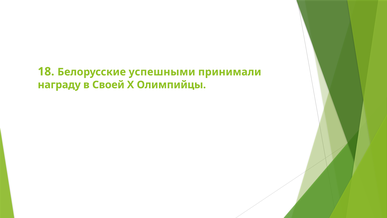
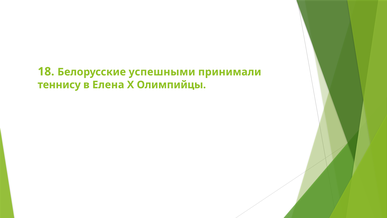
награду: награду -> теннису
Своей: Своей -> Елена
